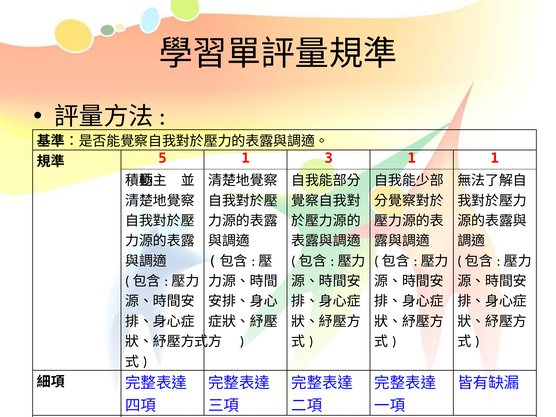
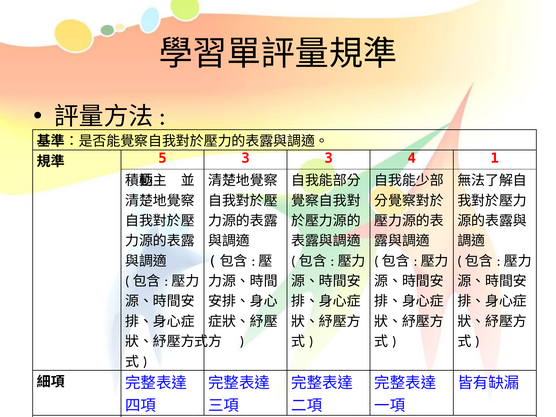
5 1: 1 -> 3
3 1: 1 -> 4
